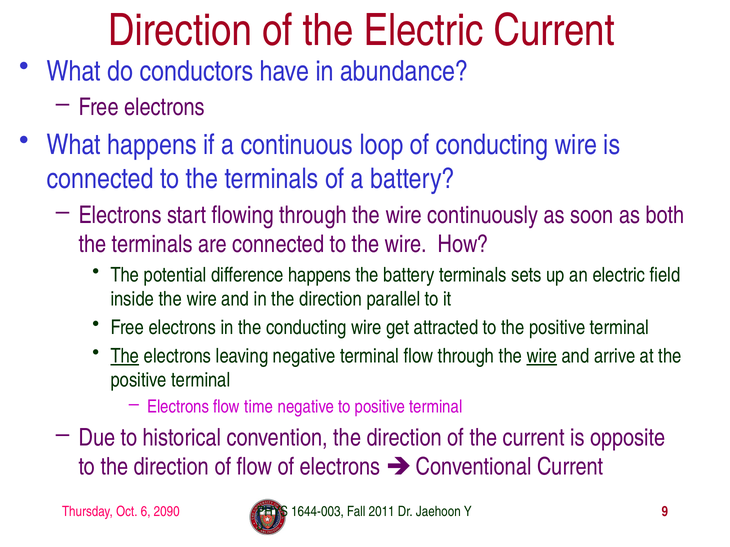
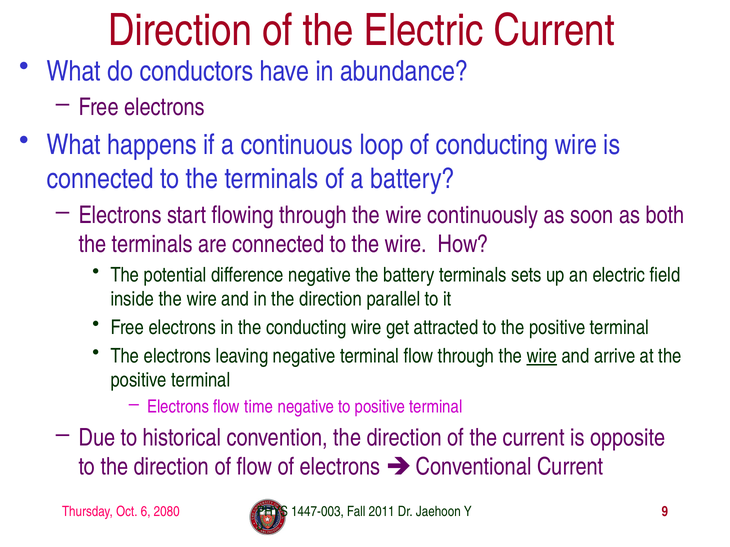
difference happens: happens -> negative
The at (125, 356) underline: present -> none
2090: 2090 -> 2080
1644-003: 1644-003 -> 1447-003
